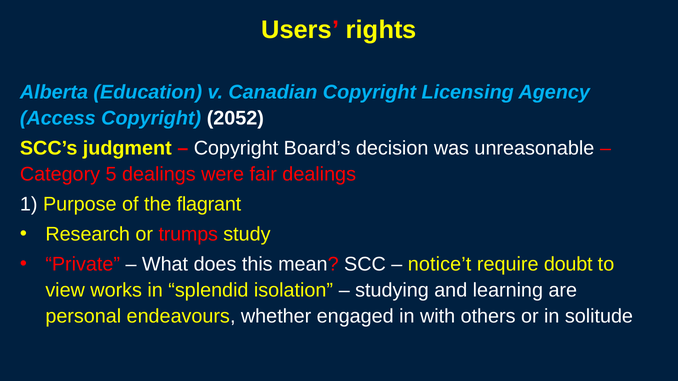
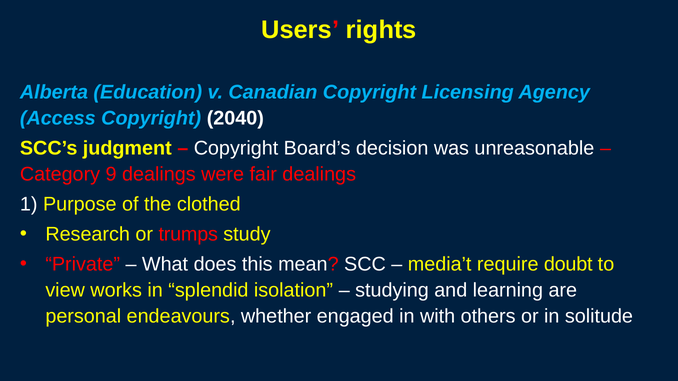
2052: 2052 -> 2040
5: 5 -> 9
flagrant: flagrant -> clothed
notice’t: notice’t -> media’t
